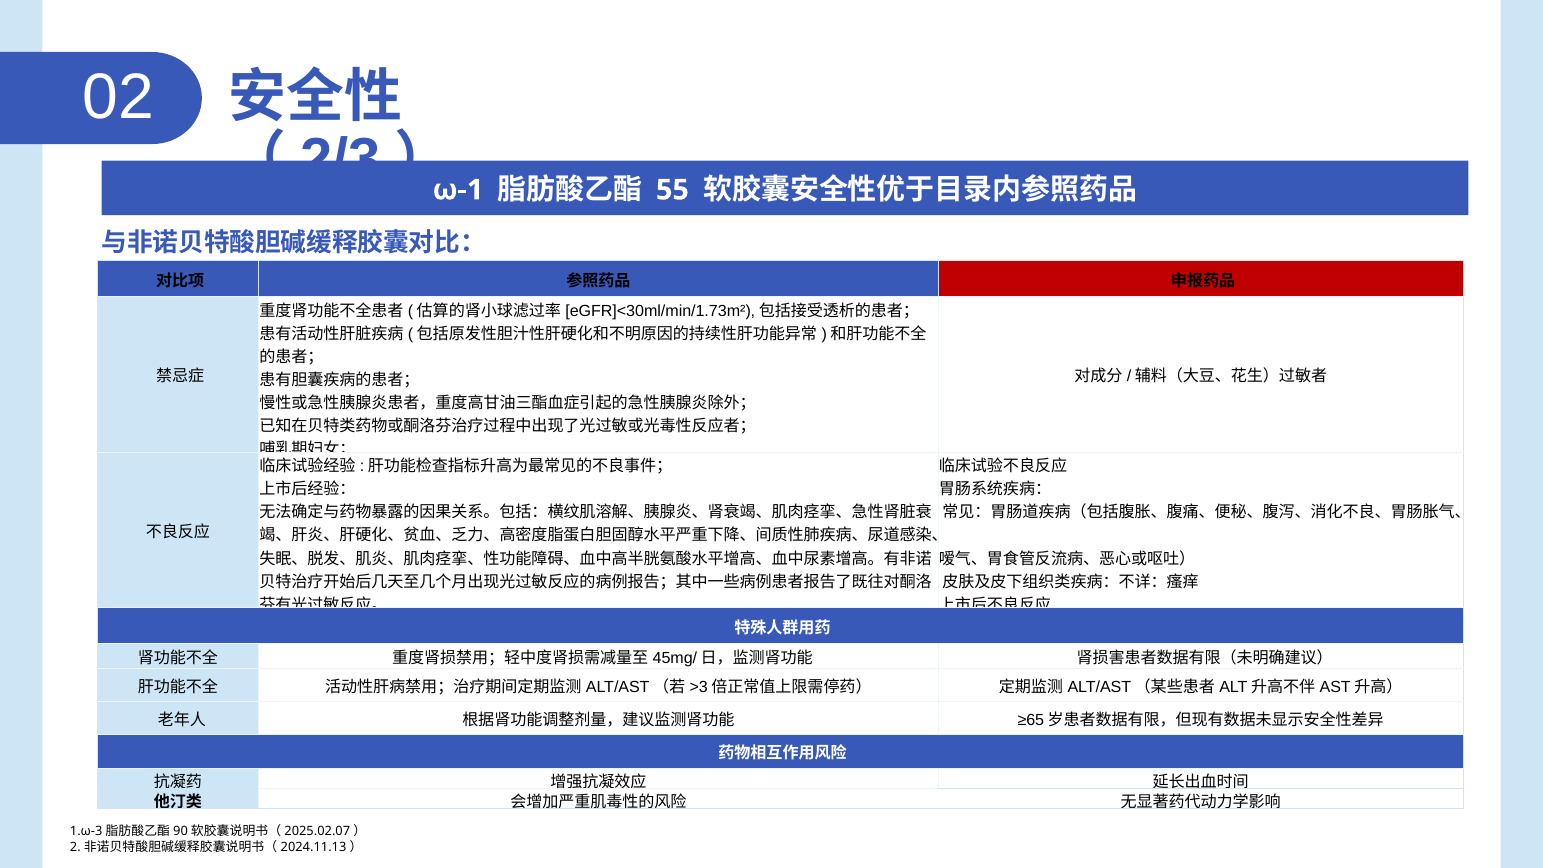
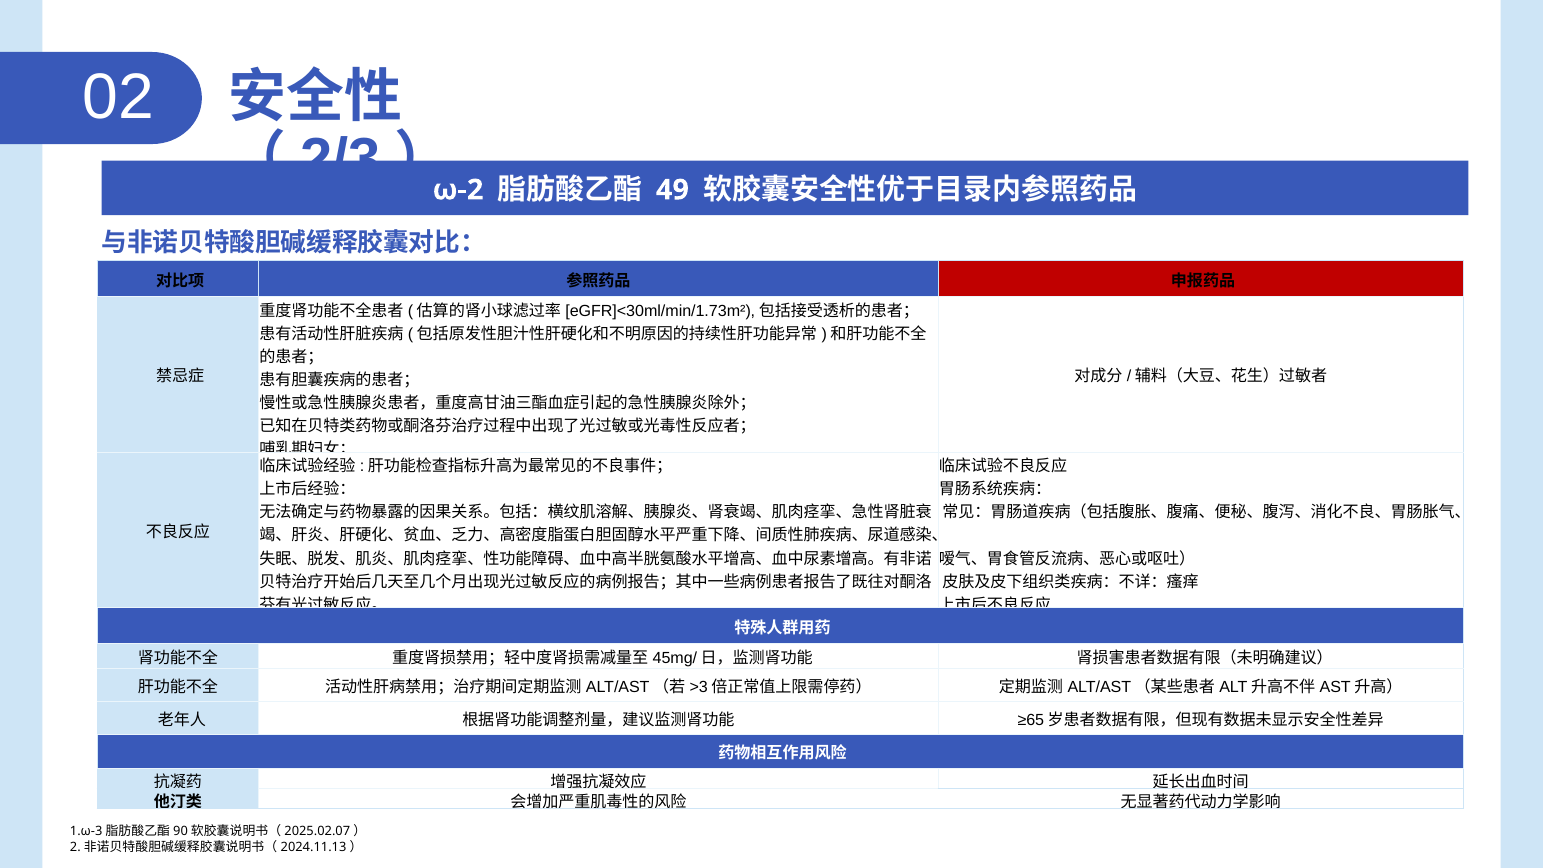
ω-1: ω-1 -> ω-2
55: 55 -> 49
